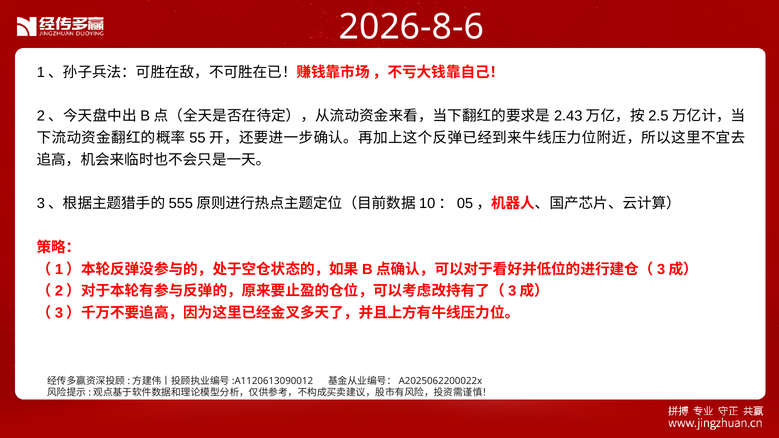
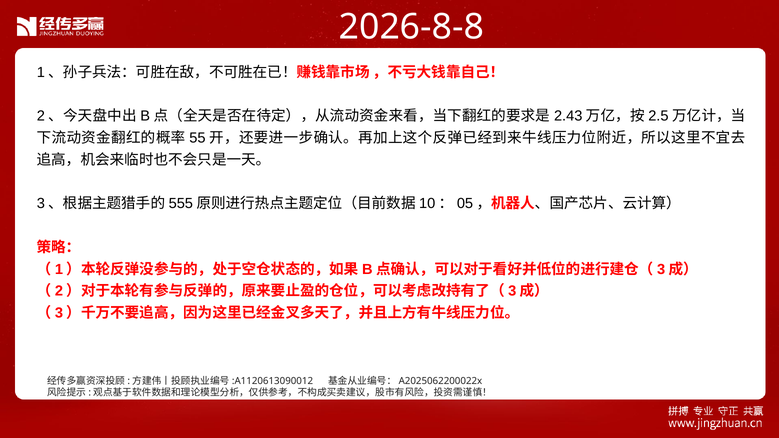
2026-8-6: 2026-8-6 -> 2026-8-8
